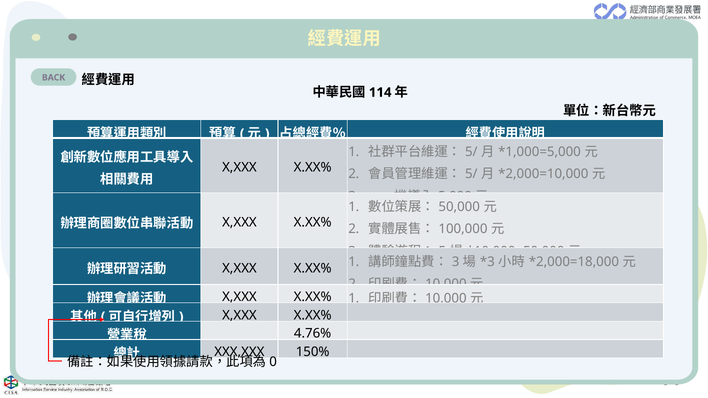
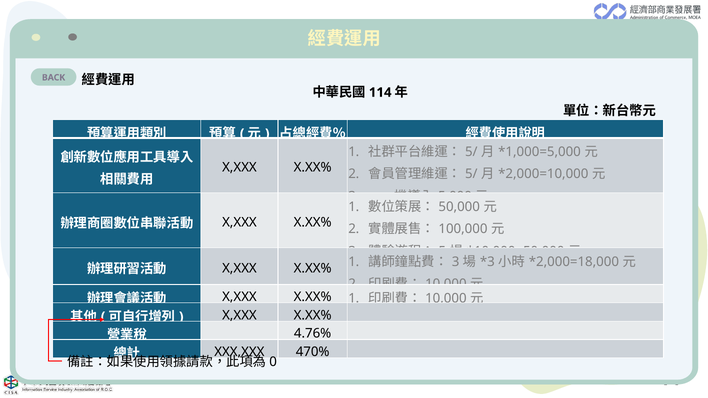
150%: 150% -> 470%
